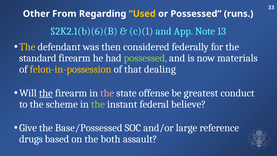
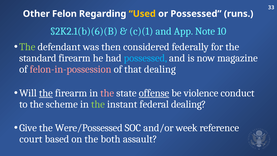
From: From -> Felon
13: 13 -> 10
The at (27, 47) colour: yellow -> light green
possessed at (145, 58) colour: light green -> light blue
materials: materials -> magazine
felon-in-possession colour: yellow -> pink
offense underline: none -> present
greatest: greatest -> violence
federal believe: believe -> dealing
Base/Possessed: Base/Possessed -> Were/Possessed
large: large -> week
drugs: drugs -> court
